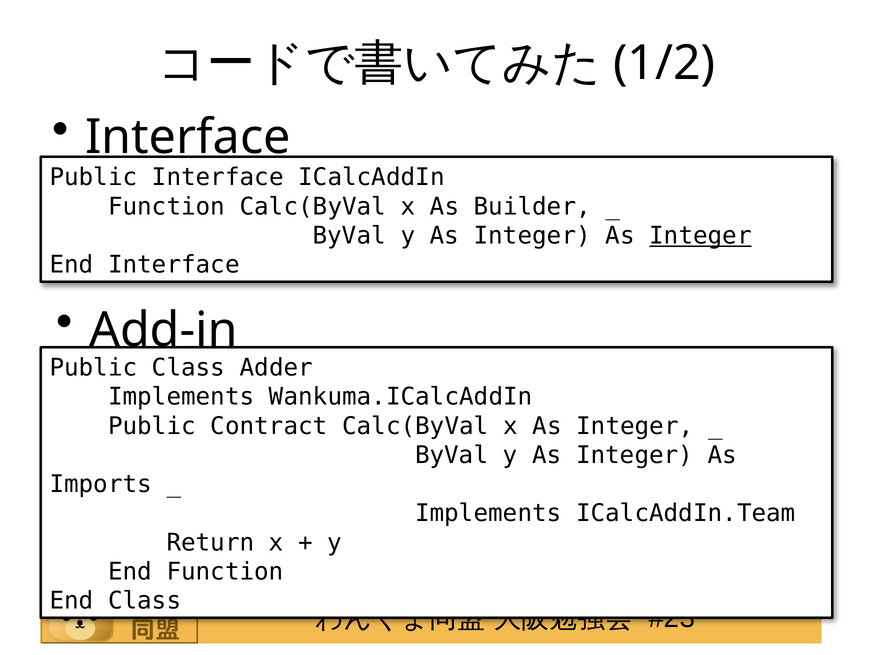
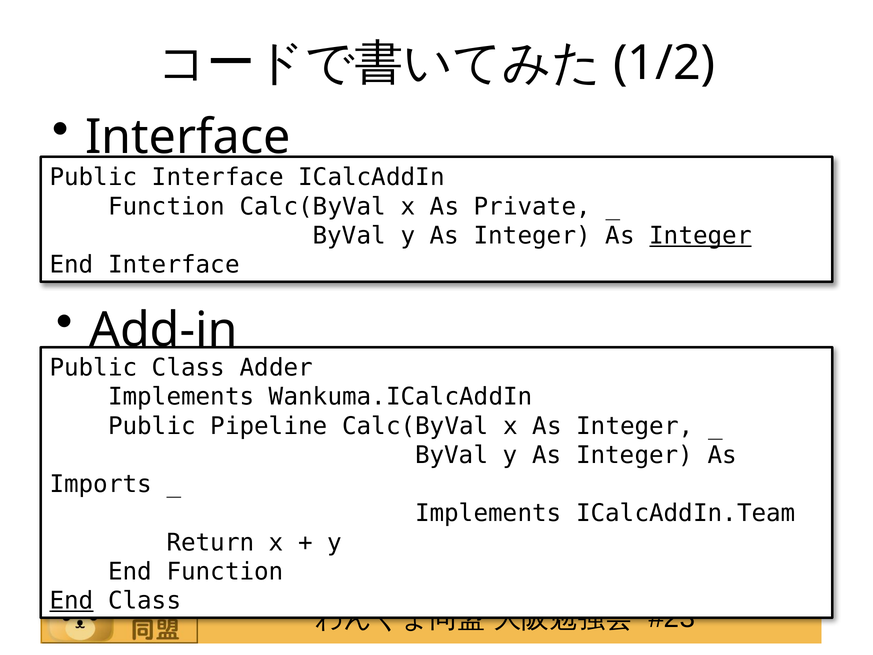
Builder: Builder -> Private
Contract: Contract -> Pipeline
End at (71, 601) underline: none -> present
